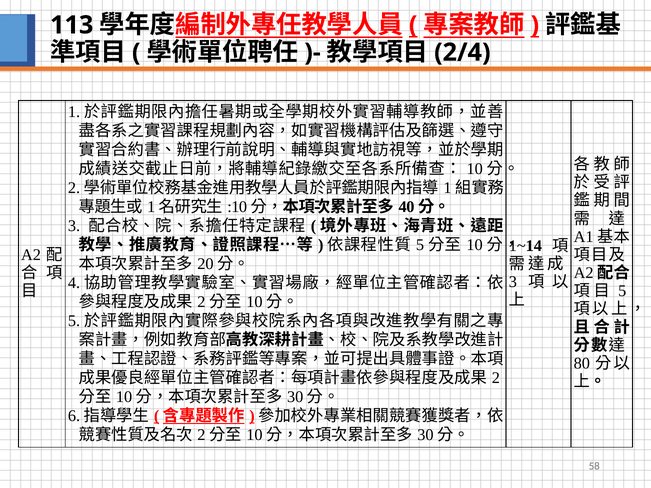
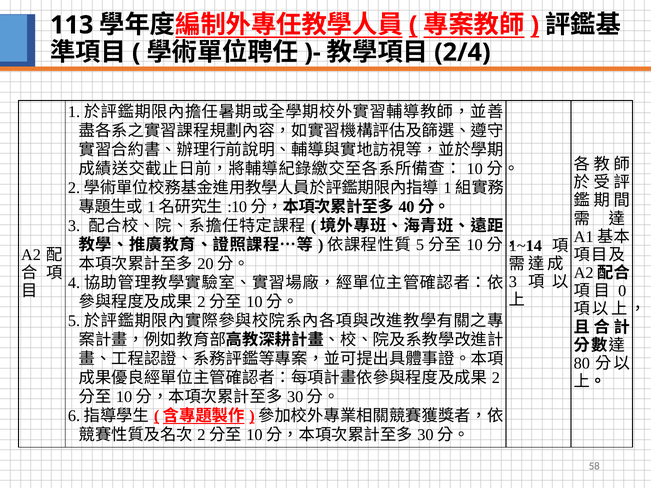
5 at (622, 291): 5 -> 0
